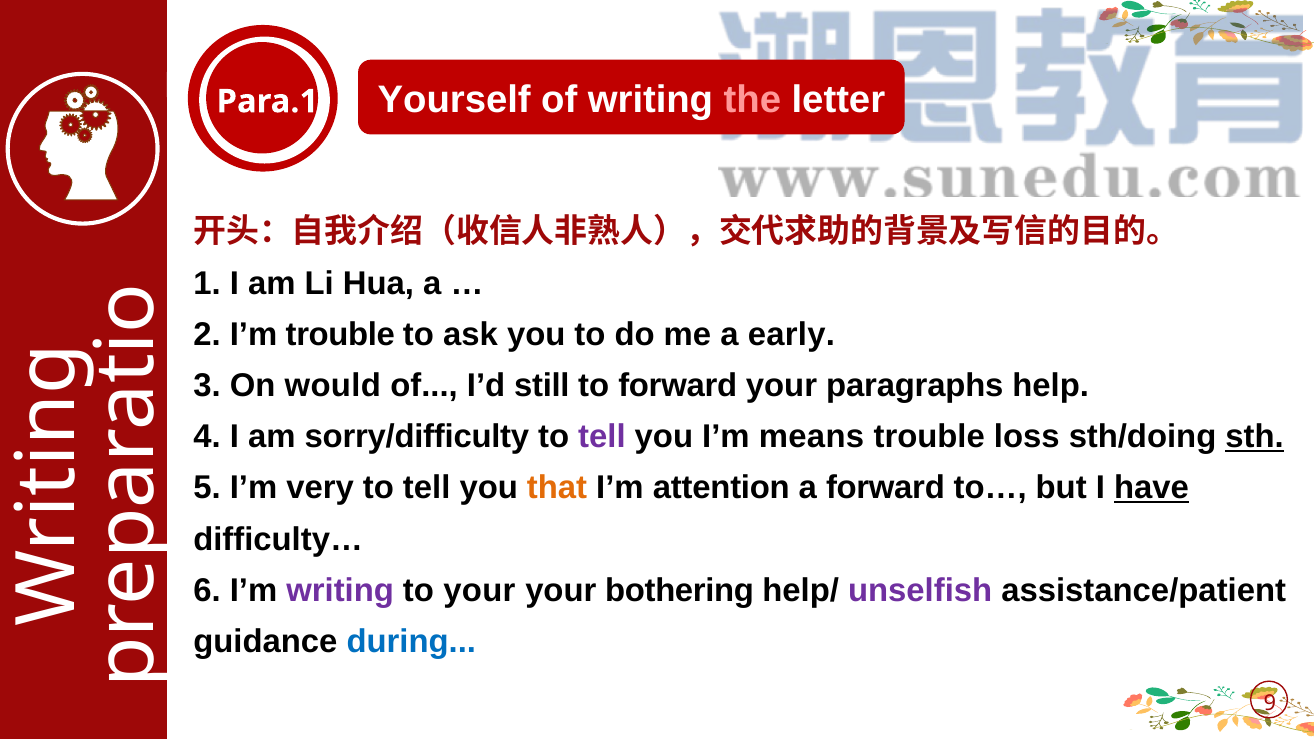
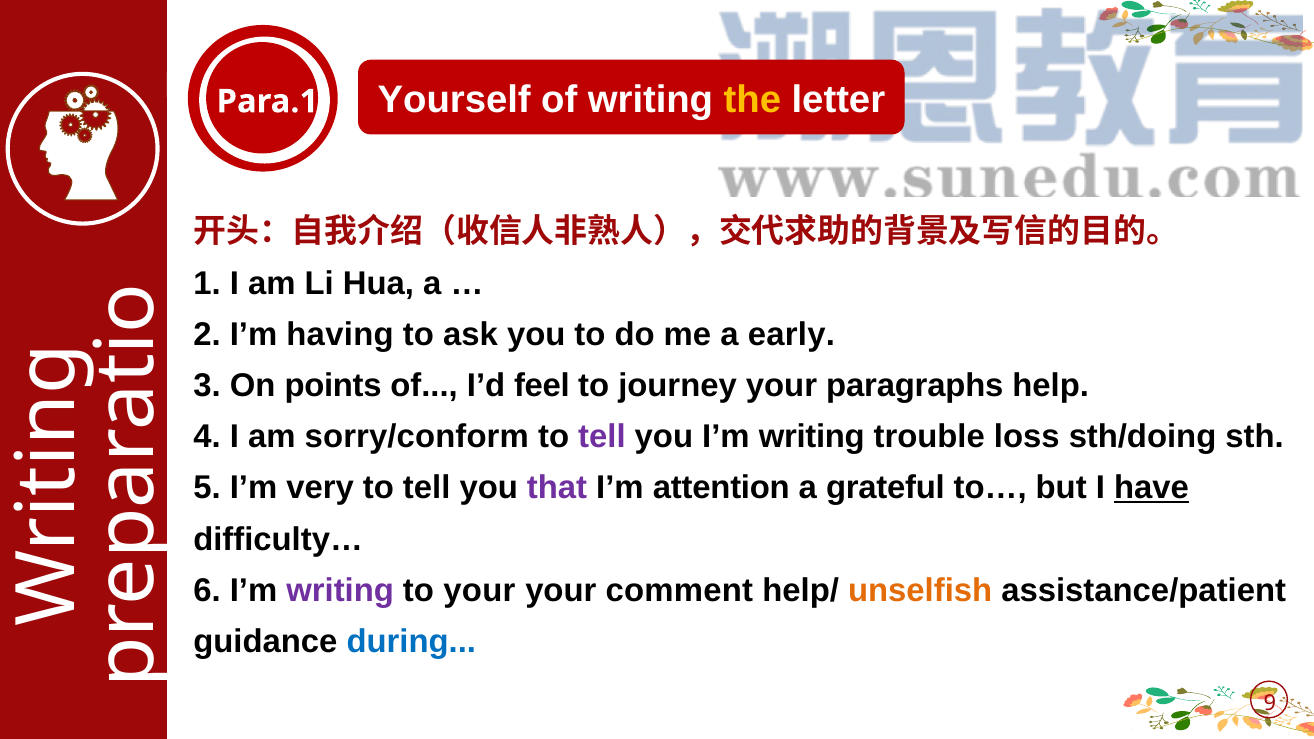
the colour: pink -> yellow
I’m trouble: trouble -> having
would: would -> points
still: still -> feel
to forward: forward -> journey
sorry/difficulty: sorry/difficulty -> sorry/conform
you I’m means: means -> writing
sth underline: present -> none
that colour: orange -> purple
a forward: forward -> grateful
bothering: bothering -> comment
unselfish colour: purple -> orange
